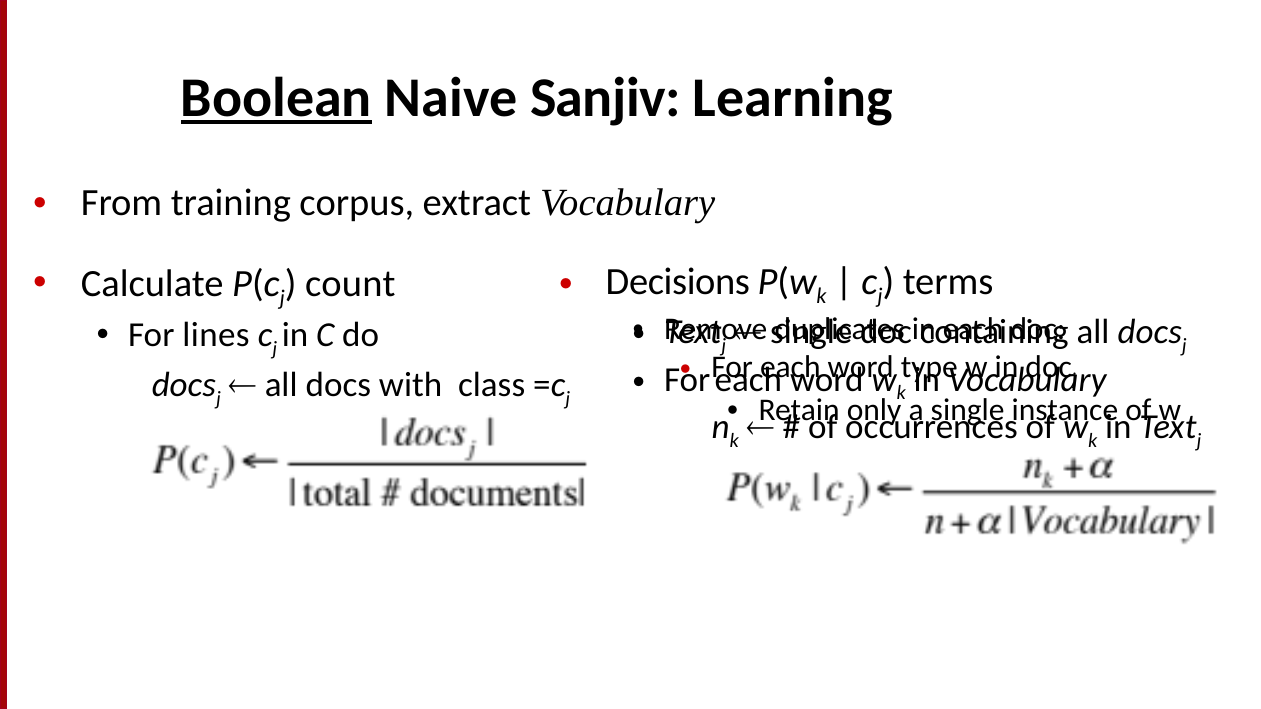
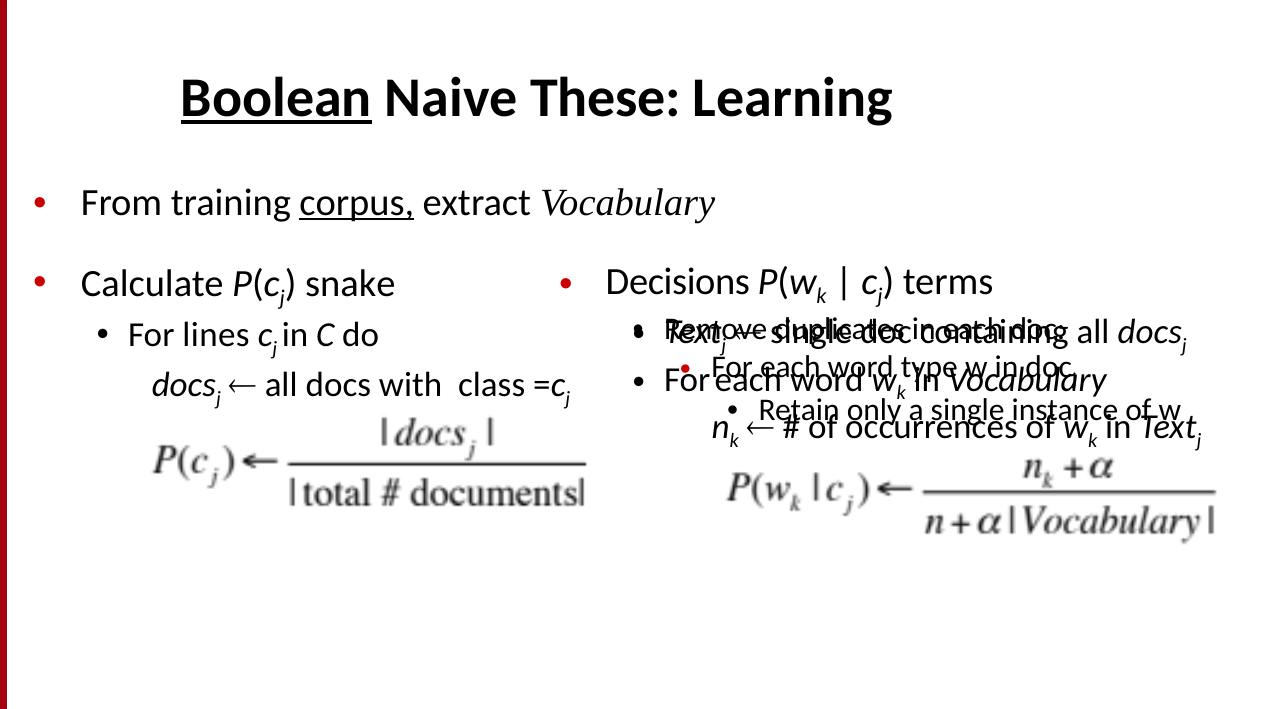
Sanjiv: Sanjiv -> These
corpus underline: none -> present
count: count -> snake
